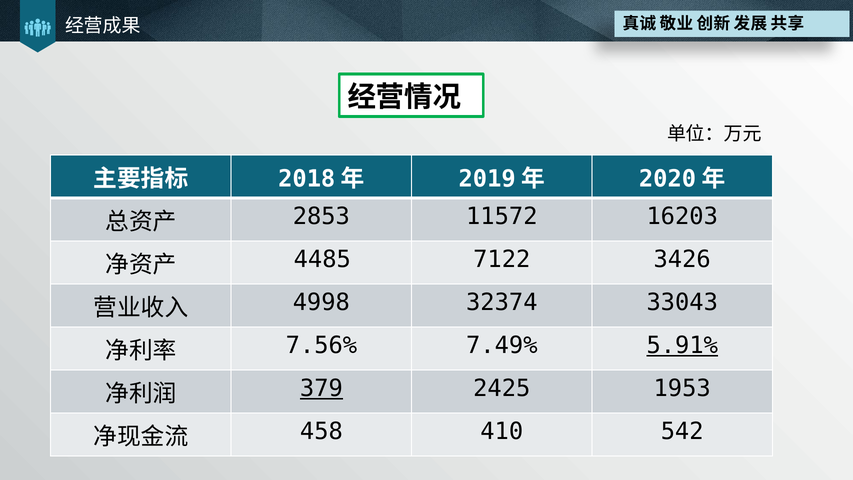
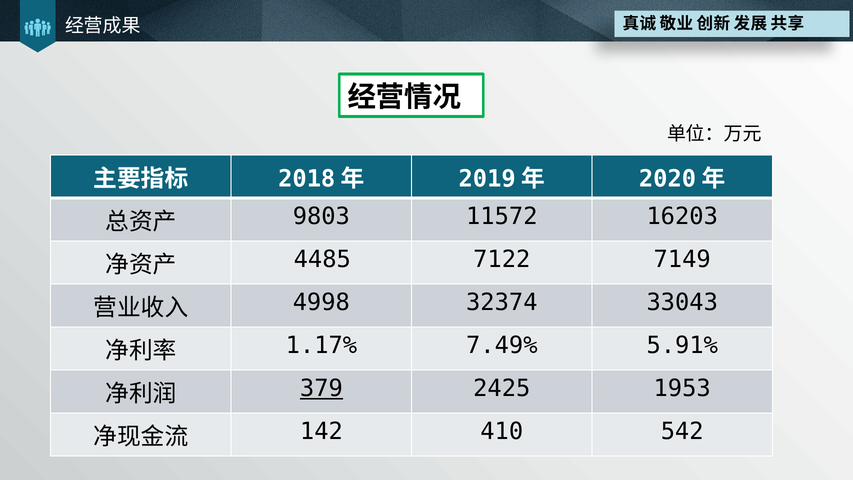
2853: 2853 -> 9803
3426: 3426 -> 7149
7.56%: 7.56% -> 1.17%
5.91% underline: present -> none
458: 458 -> 142
